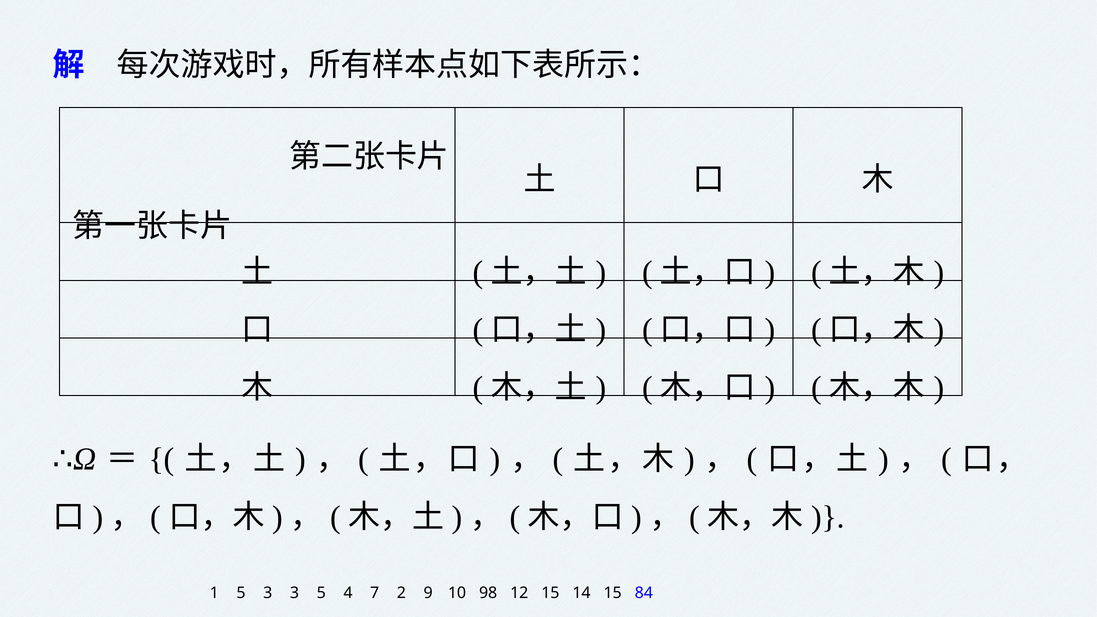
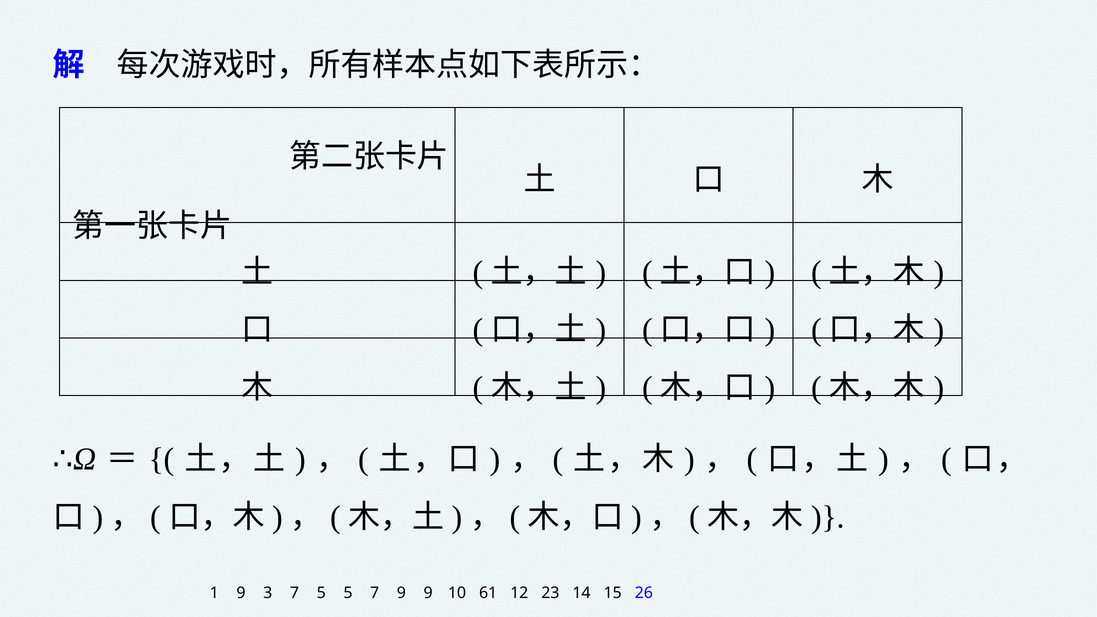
1 5: 5 -> 9
3 3: 3 -> 7
5 4: 4 -> 5
7 2: 2 -> 9
98: 98 -> 61
12 15: 15 -> 23
84: 84 -> 26
